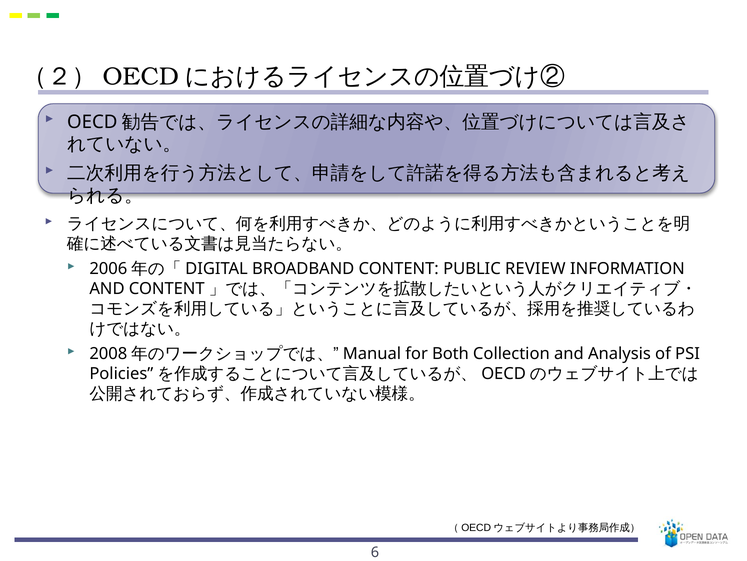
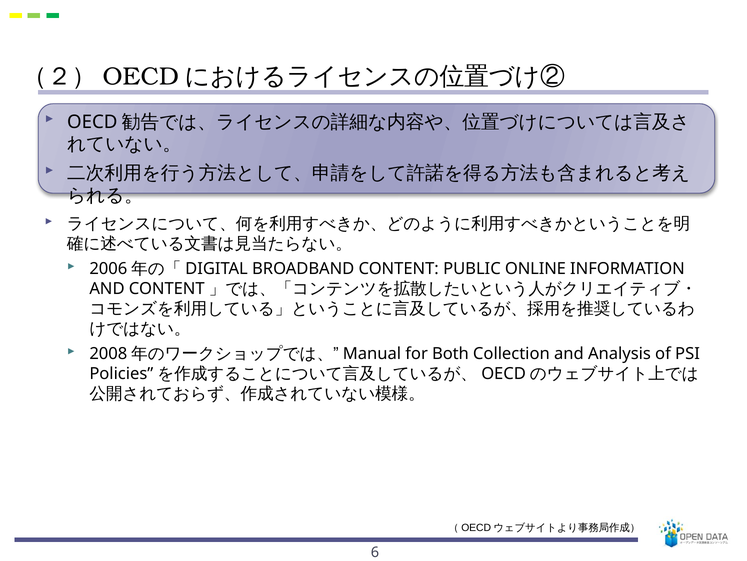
REVIEW: REVIEW -> ONLINE
